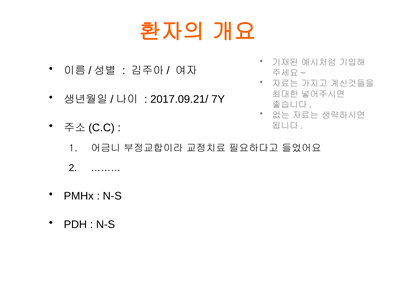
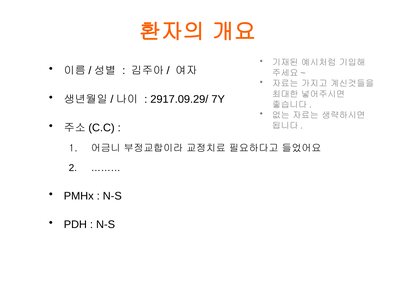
2017.09.21/: 2017.09.21/ -> 2917.09.29/
